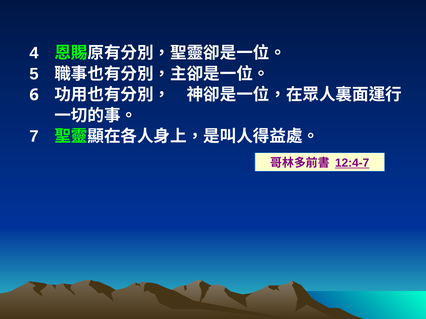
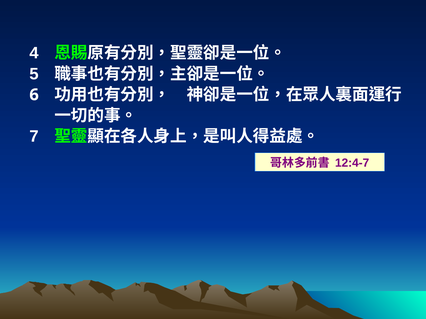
12:4-7 underline: present -> none
